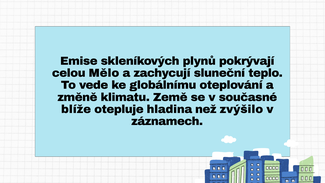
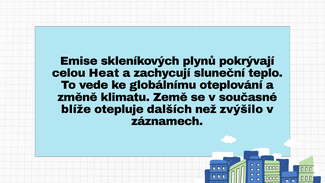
Mělo: Mělo -> Heat
hladina: hladina -> dalších
